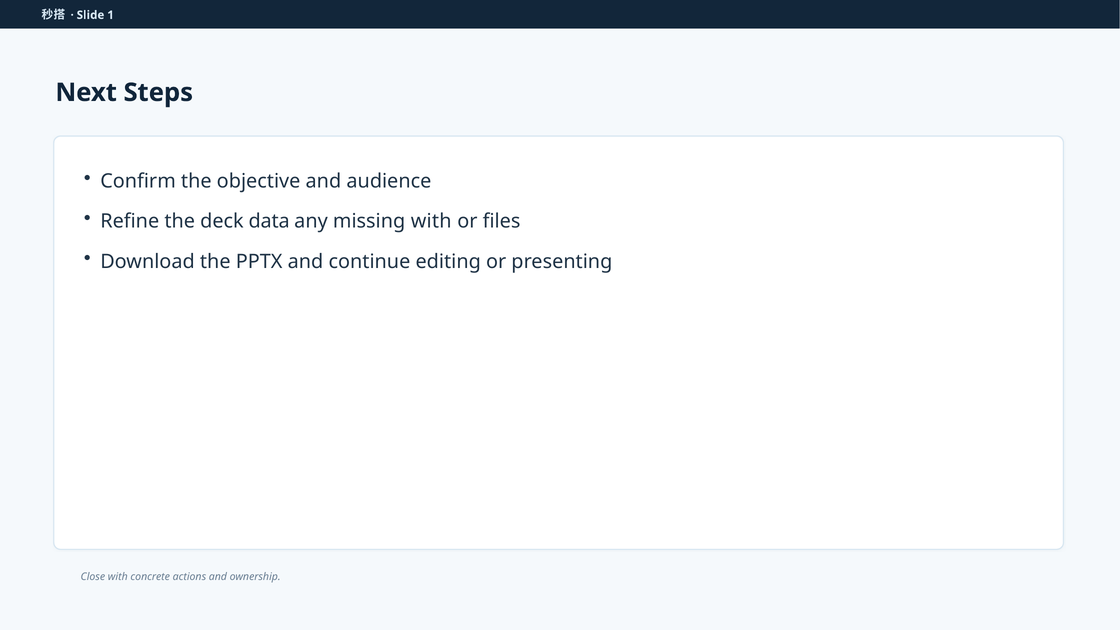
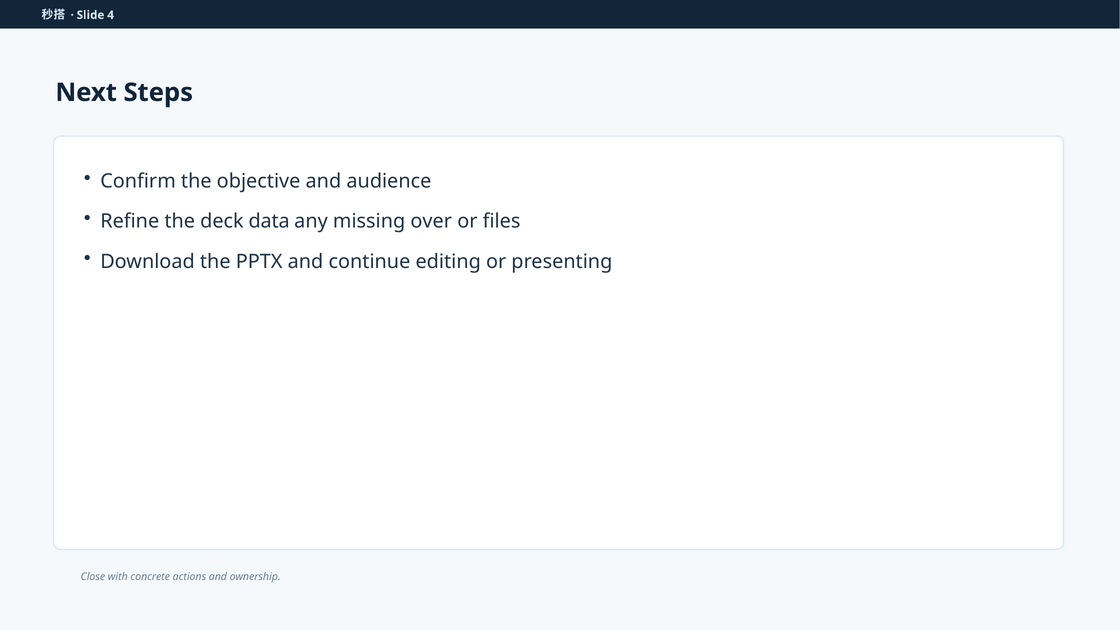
1: 1 -> 4
missing with: with -> over
